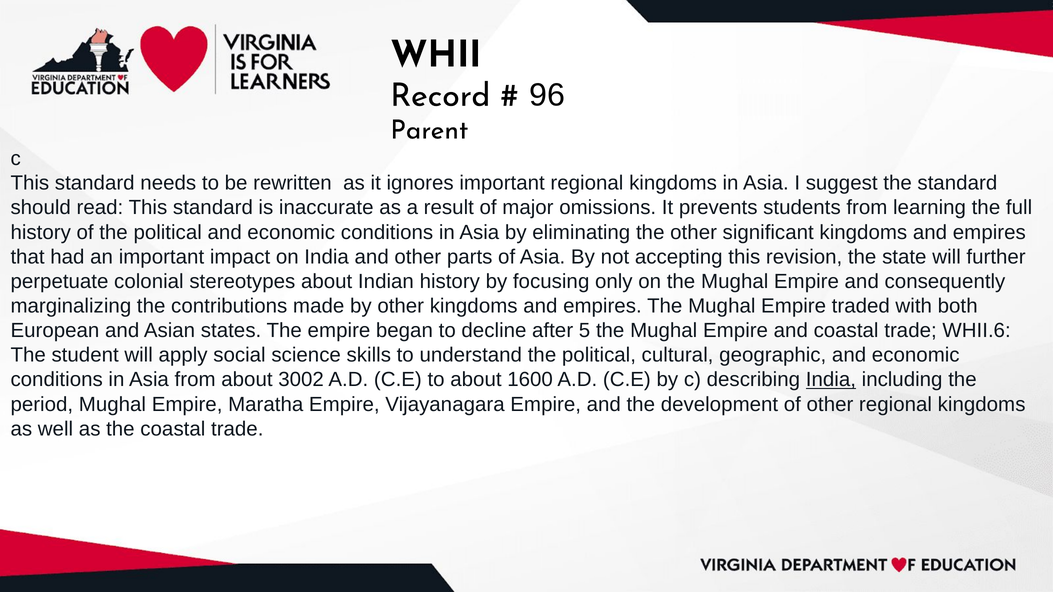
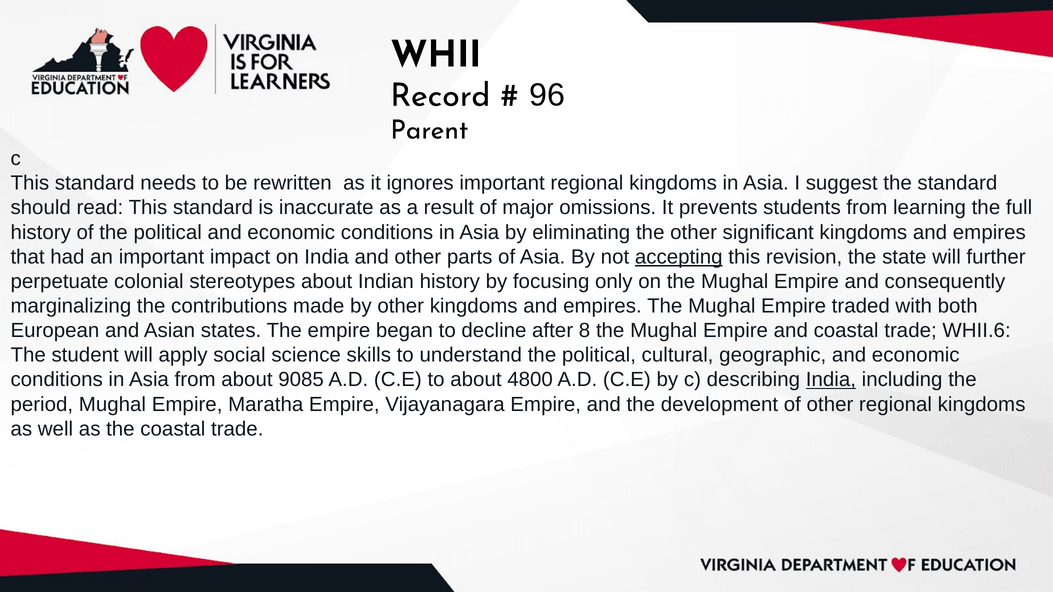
accepting underline: none -> present
5: 5 -> 8
3002: 3002 -> 9085
1600: 1600 -> 4800
